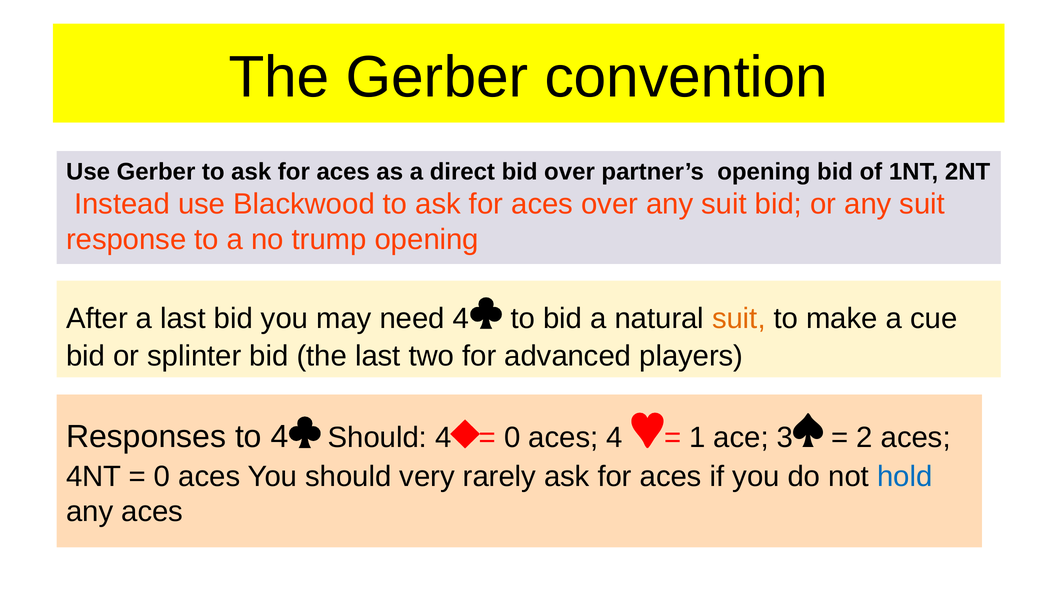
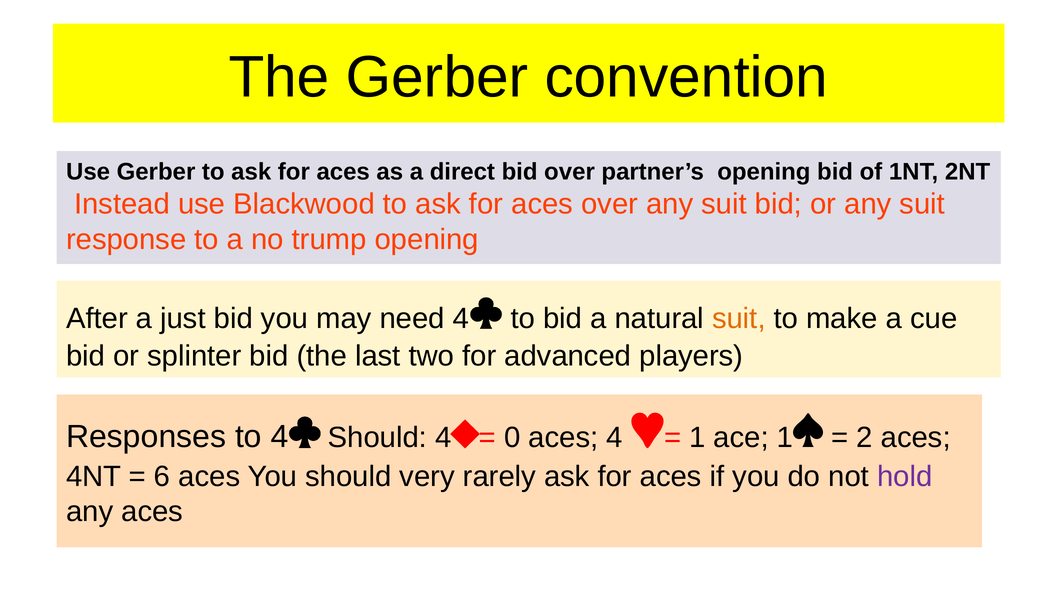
a last: last -> just
ace 3: 3 -> 1
0 at (162, 477): 0 -> 6
hold colour: blue -> purple
